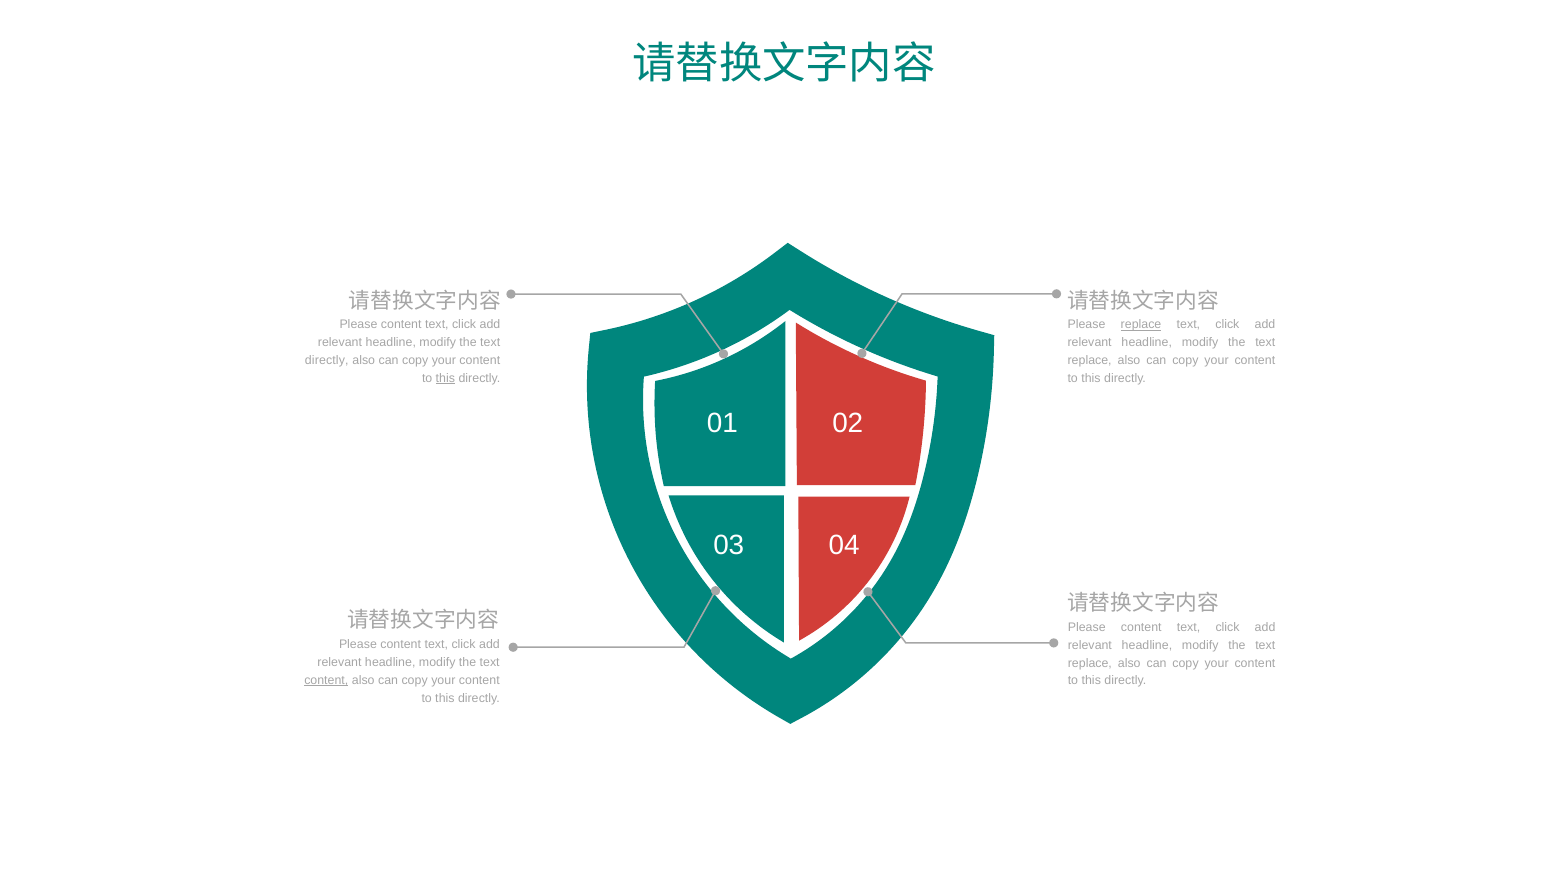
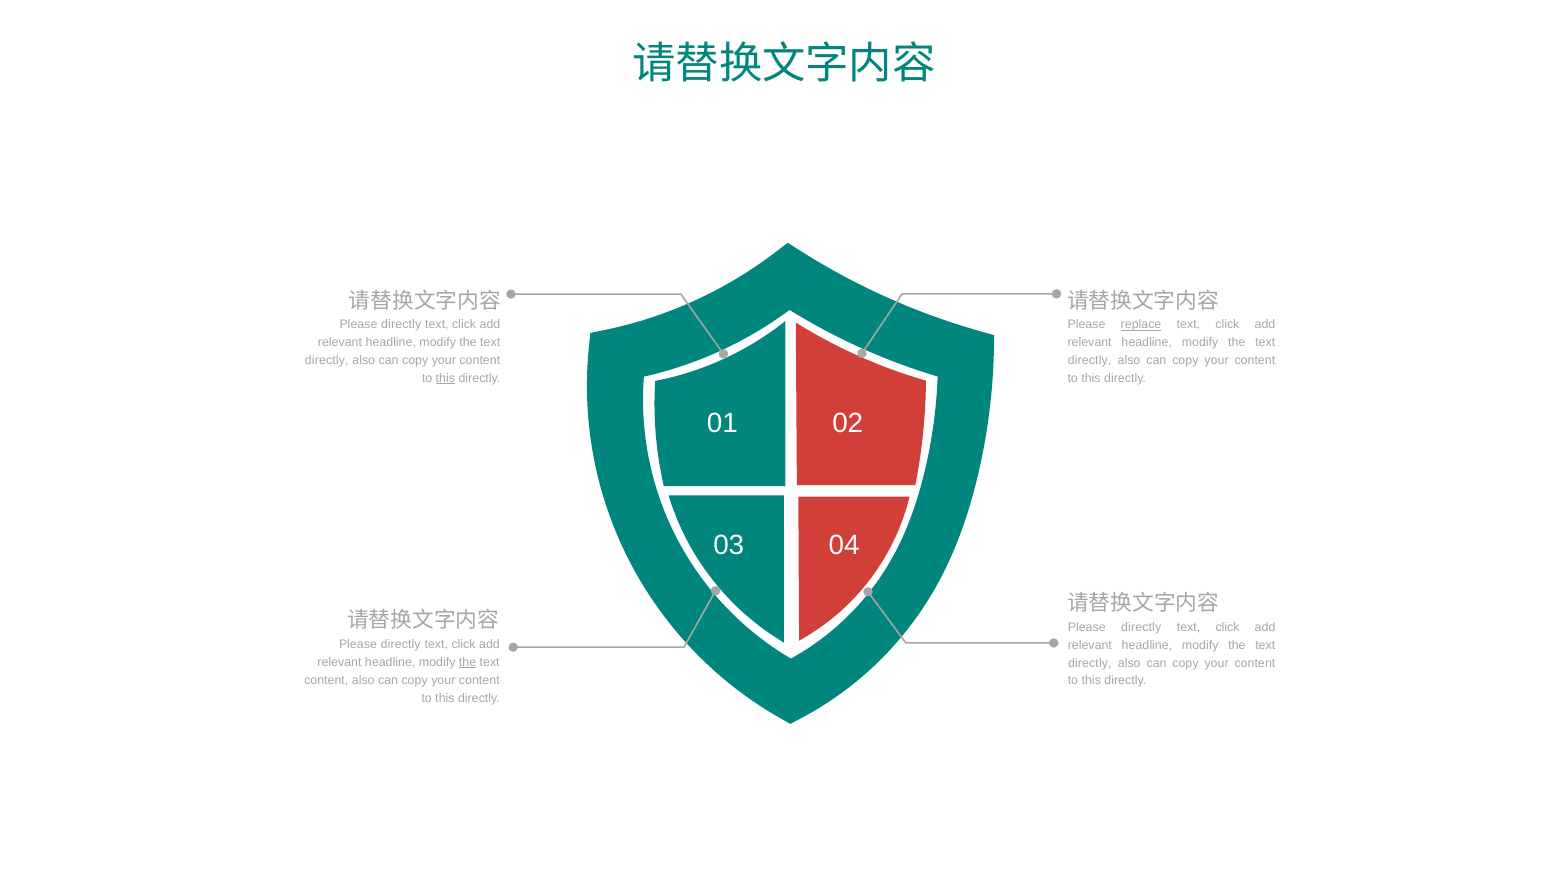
content at (401, 325): content -> directly
replace at (1090, 360): replace -> directly
content at (1141, 627): content -> directly
content at (401, 645): content -> directly
the at (468, 662) underline: none -> present
replace at (1090, 663): replace -> directly
content at (326, 680) underline: present -> none
